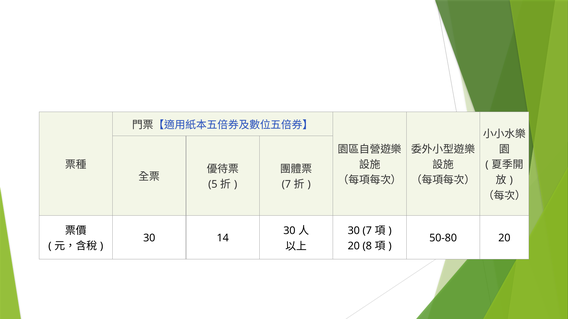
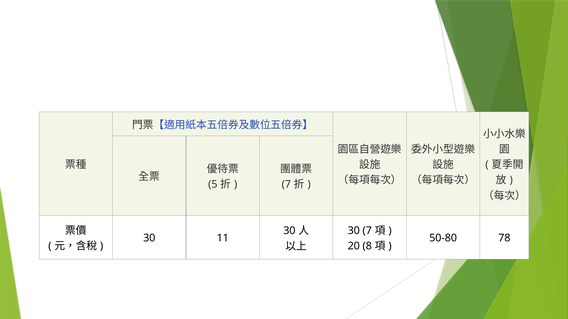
14: 14 -> 11
50-80 20: 20 -> 78
